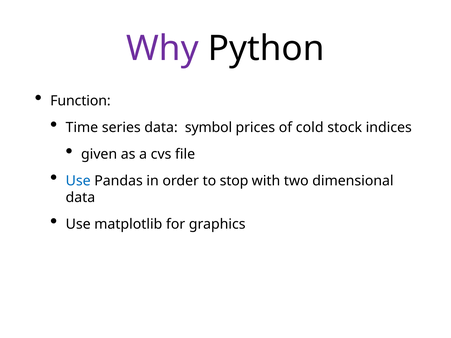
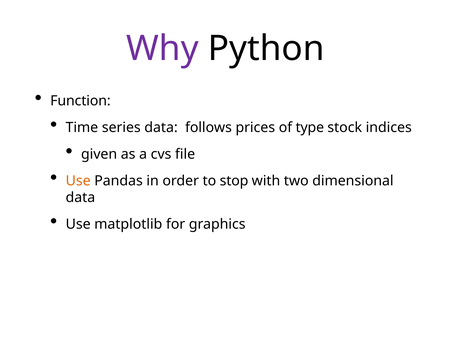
symbol: symbol -> follows
cold: cold -> type
Use at (78, 181) colour: blue -> orange
